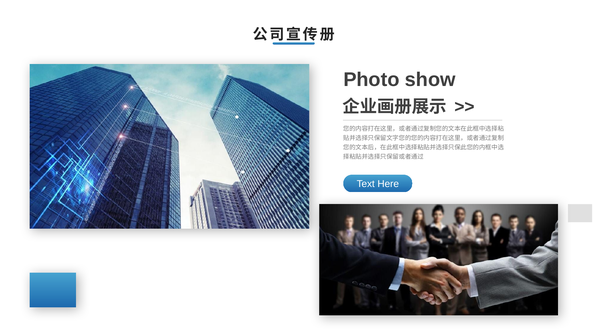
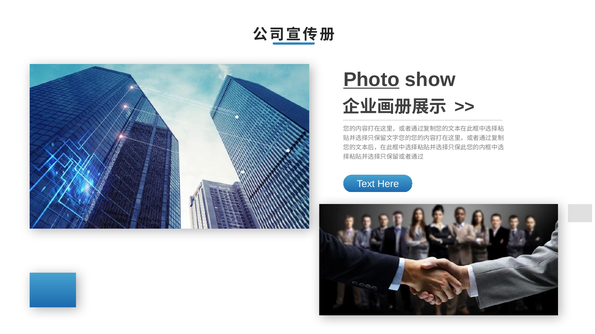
Photo underline: none -> present
